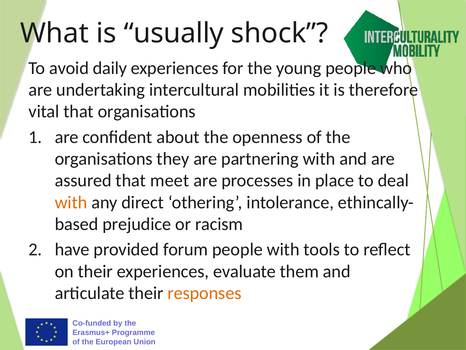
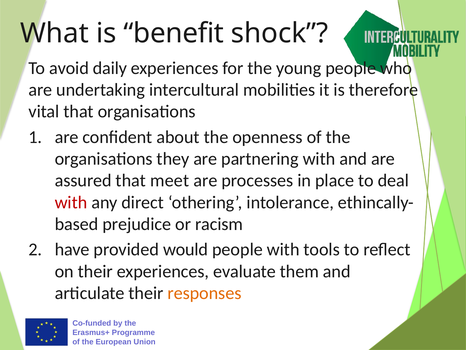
usually: usually -> benefit
with at (71, 202) colour: orange -> red
forum: forum -> would
